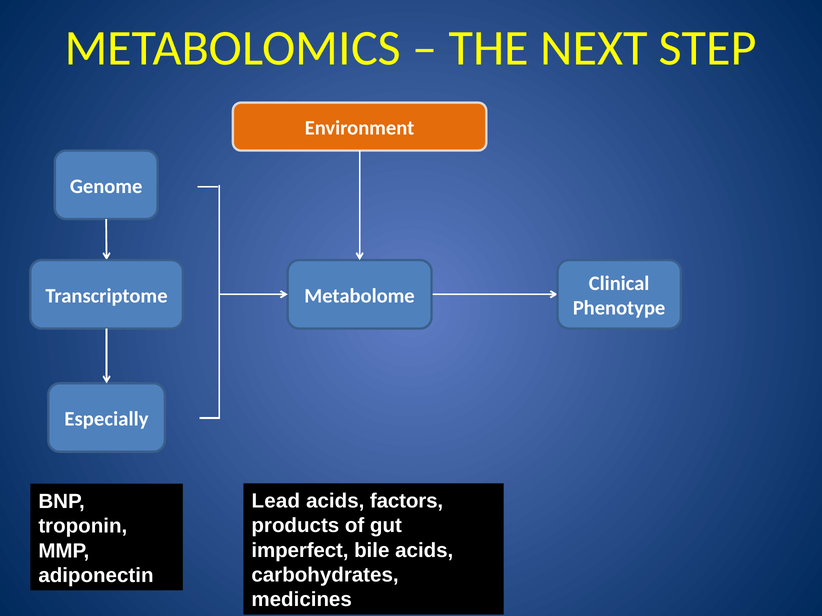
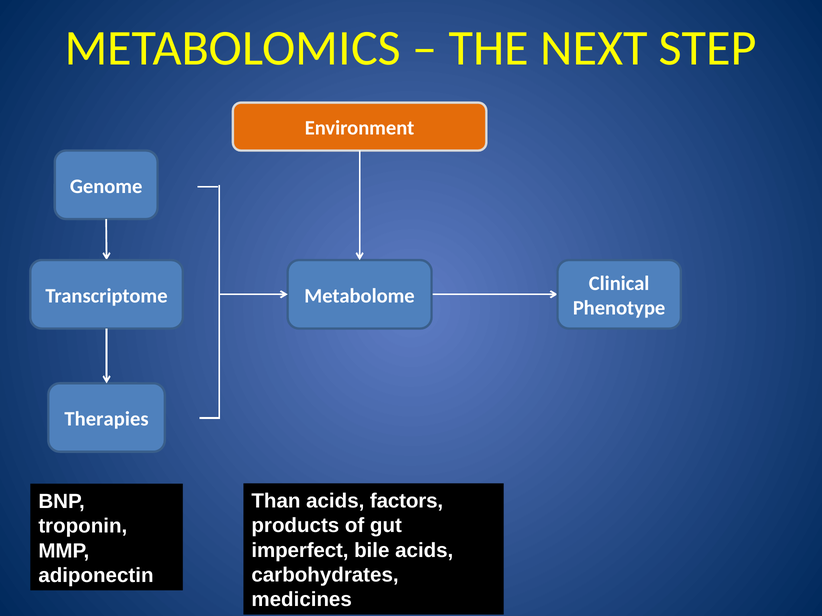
Especially: Especially -> Therapies
Lead: Lead -> Than
